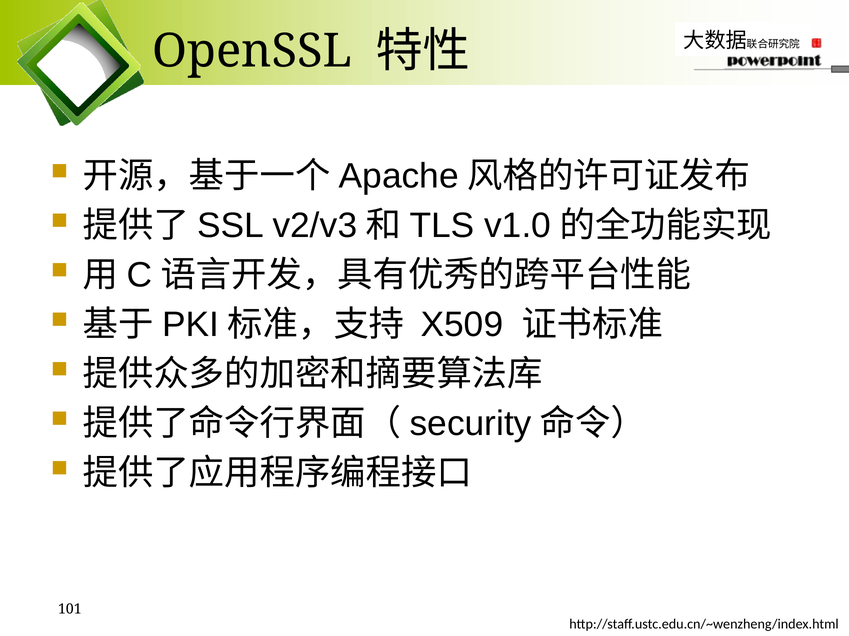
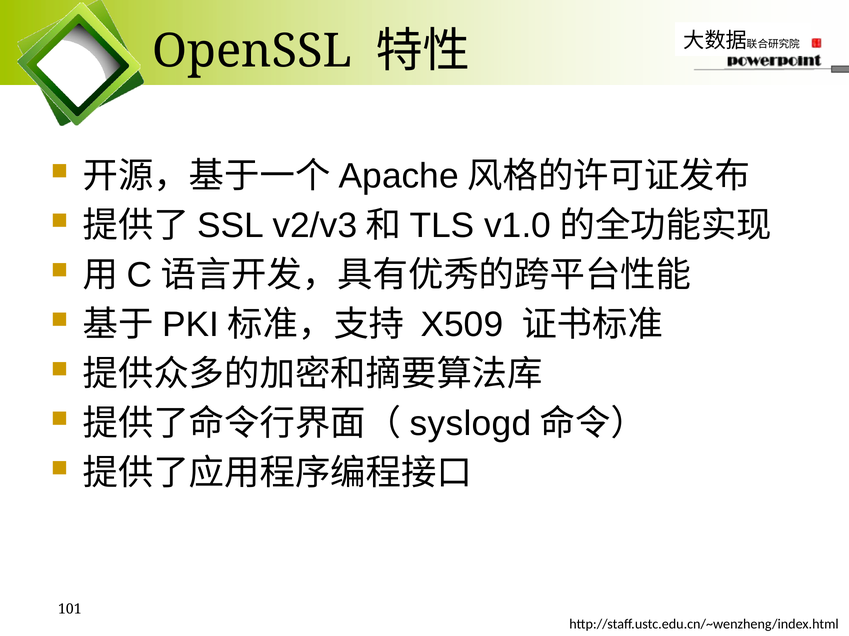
security: security -> syslogd
